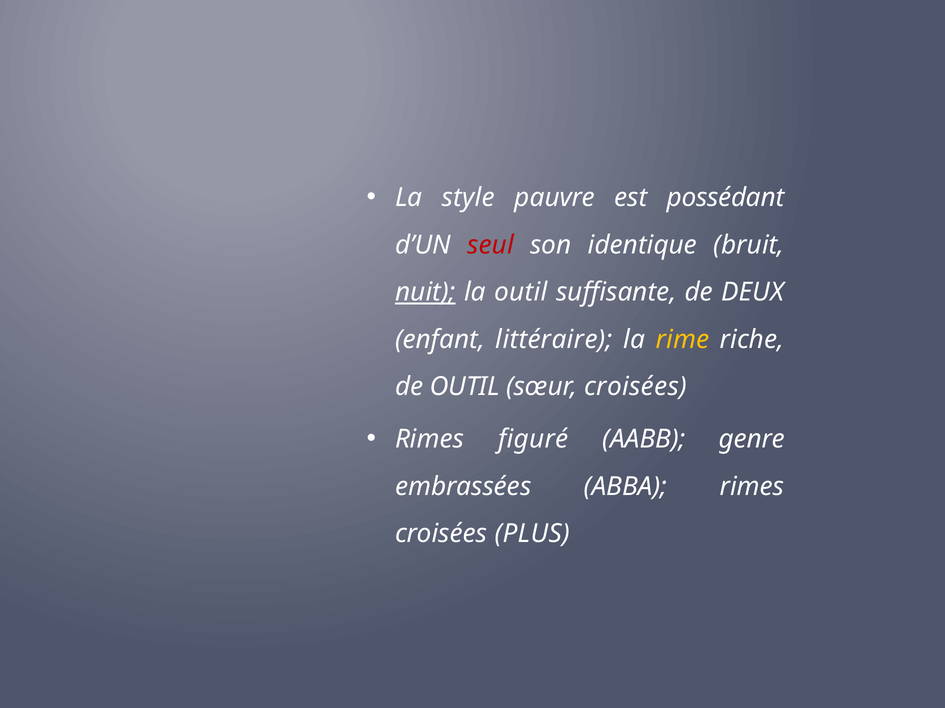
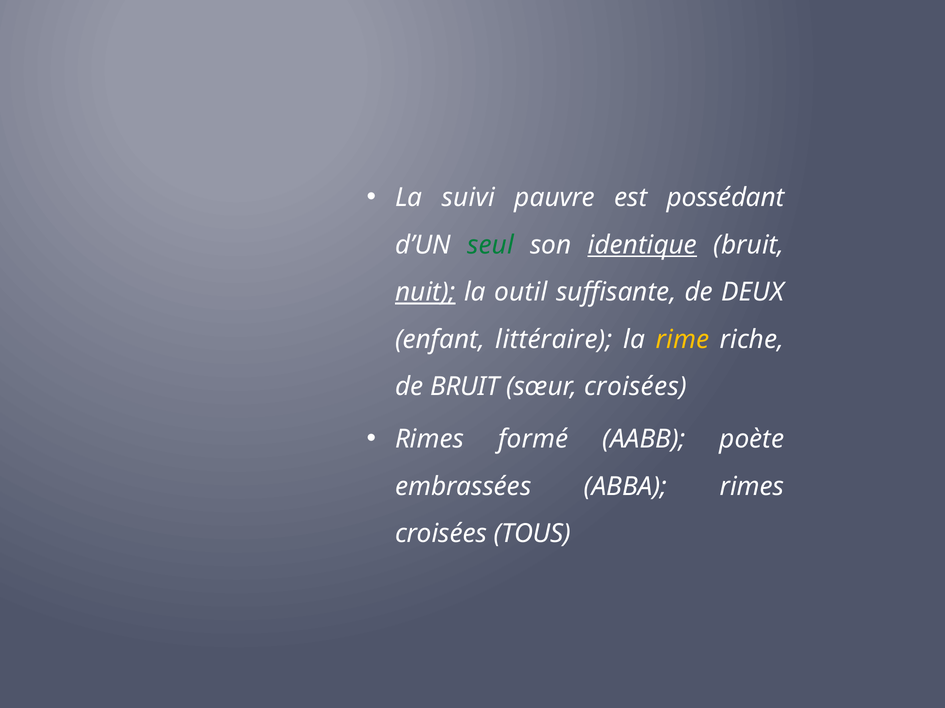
style: style -> suivi
seul colour: red -> green
identique underline: none -> present
de OUTIL: OUTIL -> BRUIT
figuré: figuré -> formé
genre: genre -> poète
PLUS: PLUS -> TOUS
